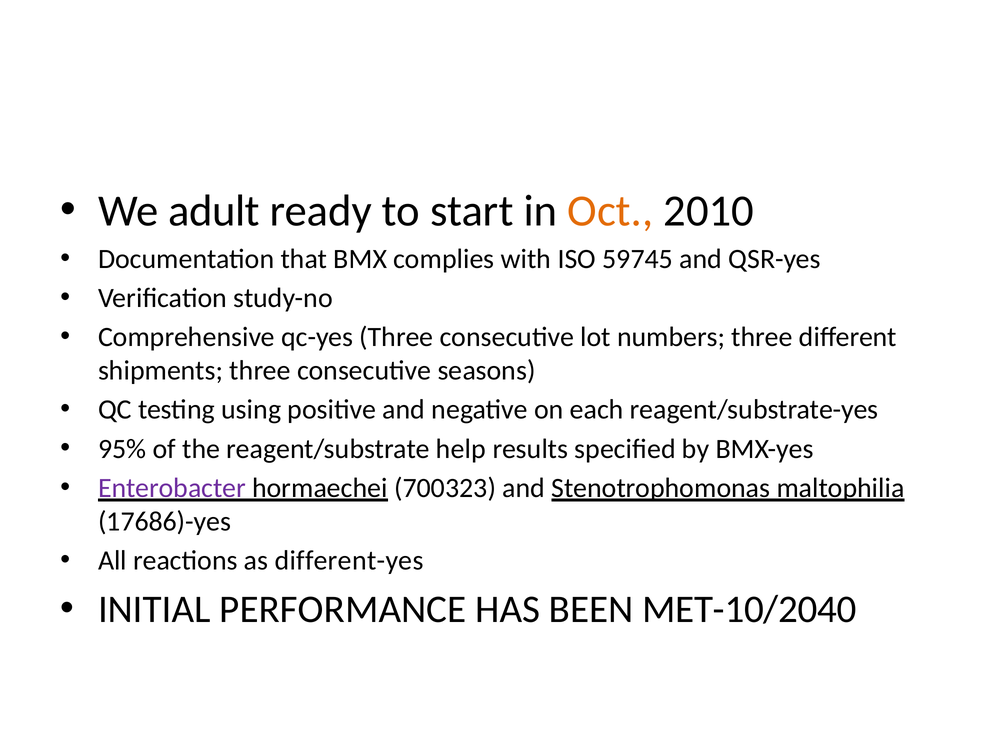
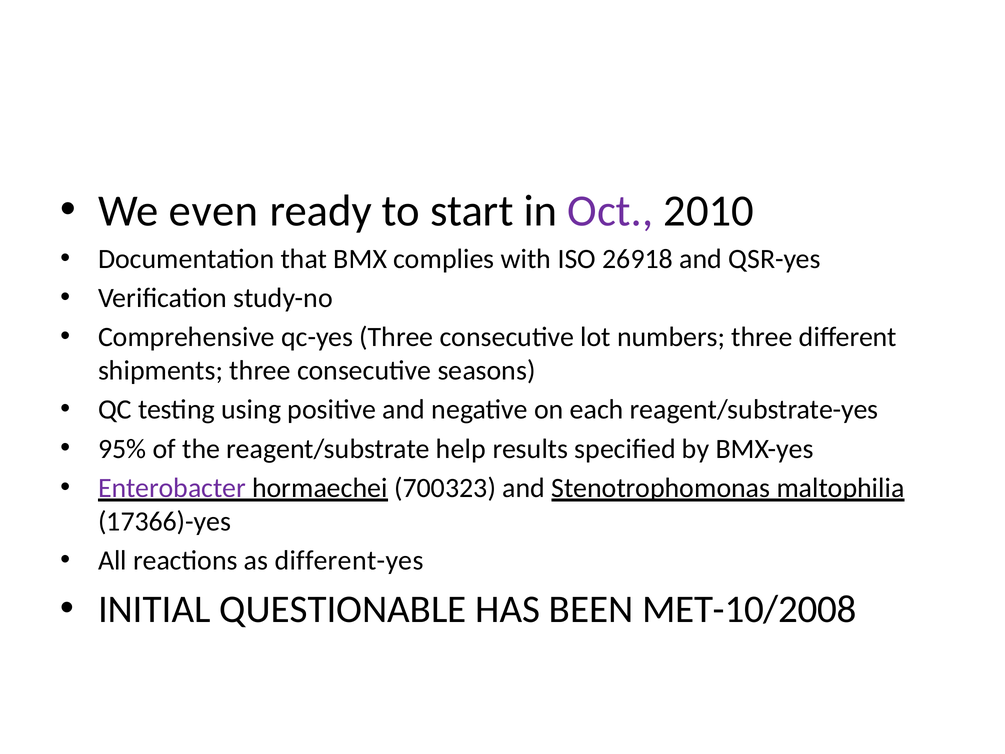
adult: adult -> even
Oct colour: orange -> purple
59745: 59745 -> 26918
17686)-yes: 17686)-yes -> 17366)-yes
PERFORMANCE: PERFORMANCE -> QUESTIONABLE
MET-10/2040: MET-10/2040 -> MET-10/2008
